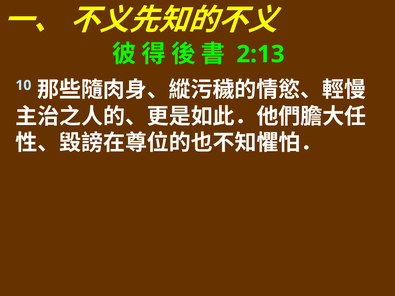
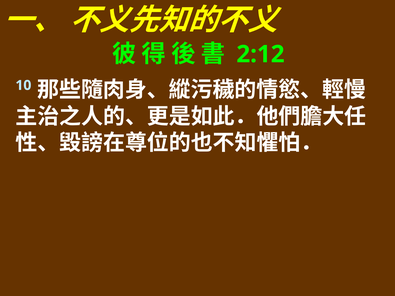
2:13: 2:13 -> 2:12
